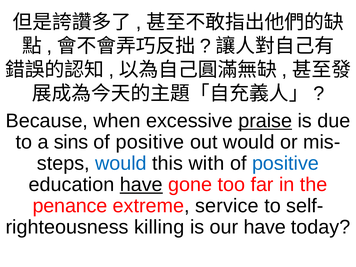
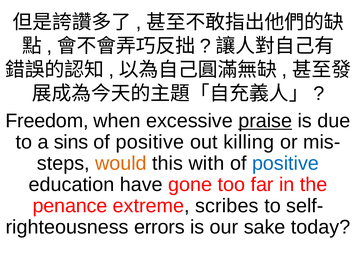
Because: Because -> Freedom
out would: would -> killing
would at (121, 163) colour: blue -> orange
have at (141, 185) underline: present -> none
service: service -> scribes
killing: killing -> errors
our have: have -> sake
